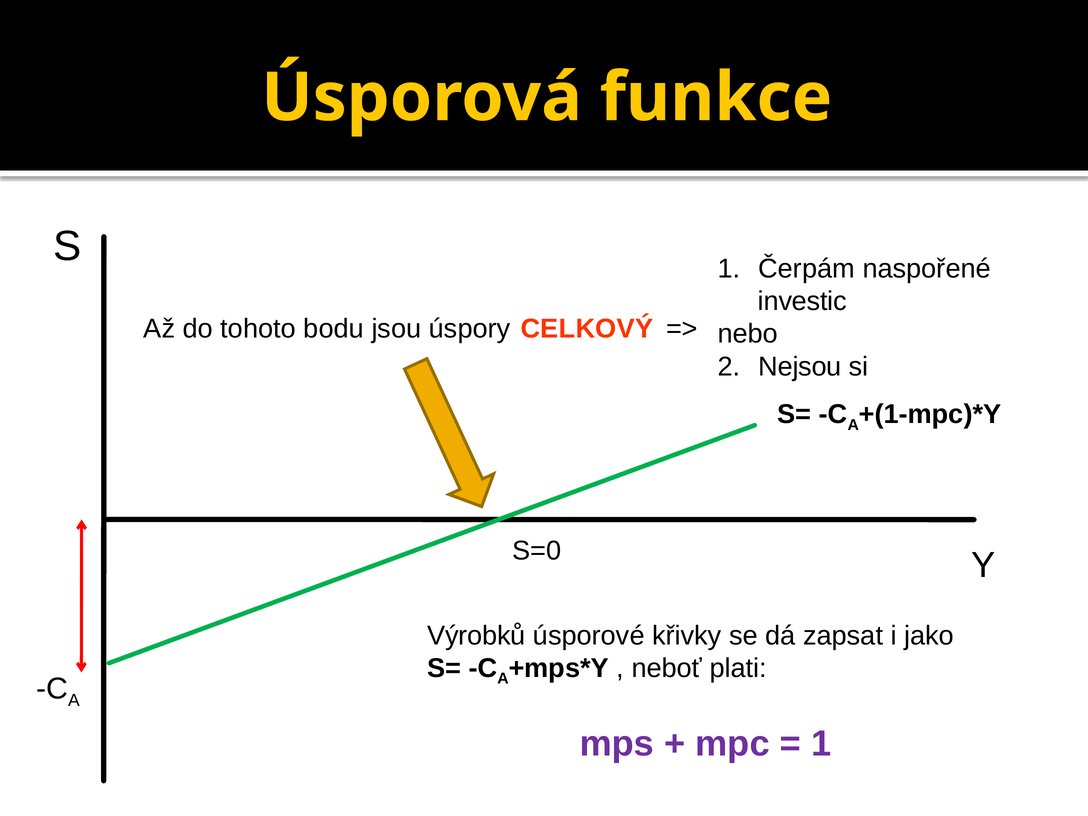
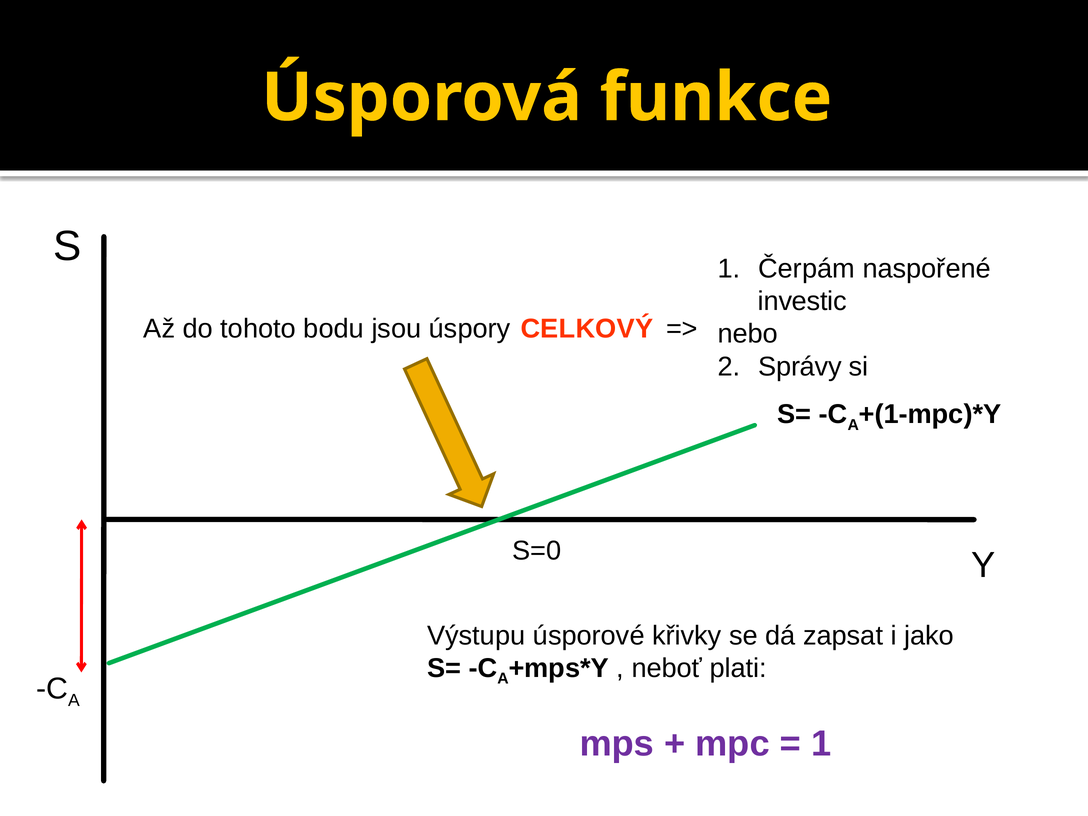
Nejsou: Nejsou -> Správy
Výrobků: Výrobků -> Výstupu
